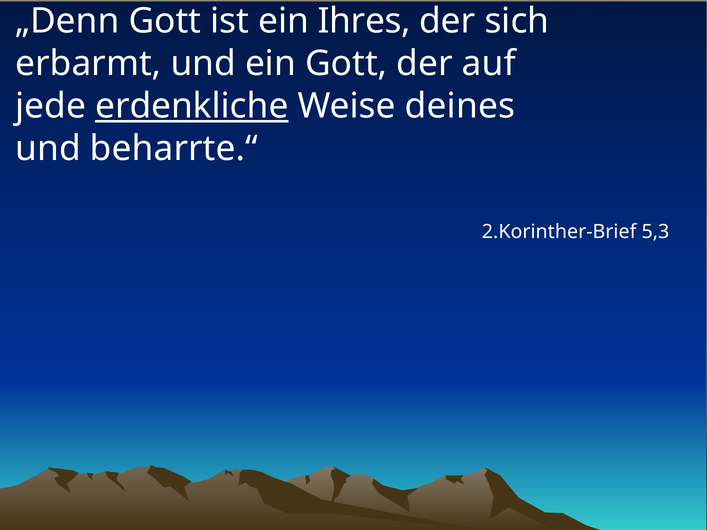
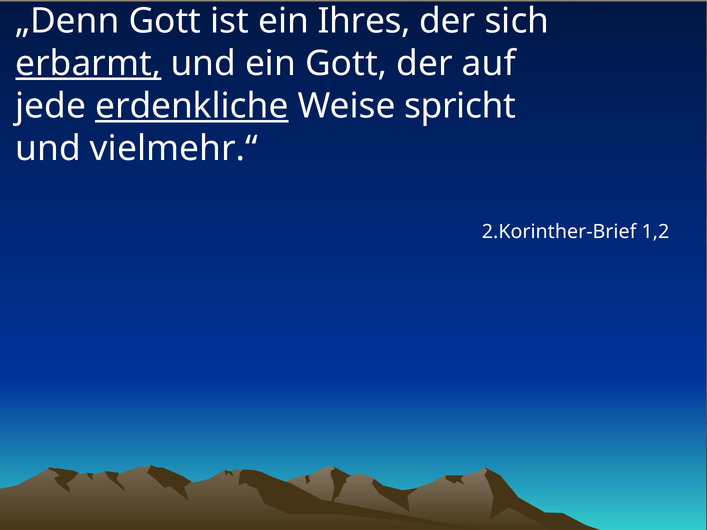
erbarmt underline: none -> present
deines: deines -> spricht
beharrte.“: beharrte.“ -> vielmehr.“
5,3: 5,3 -> 1,2
